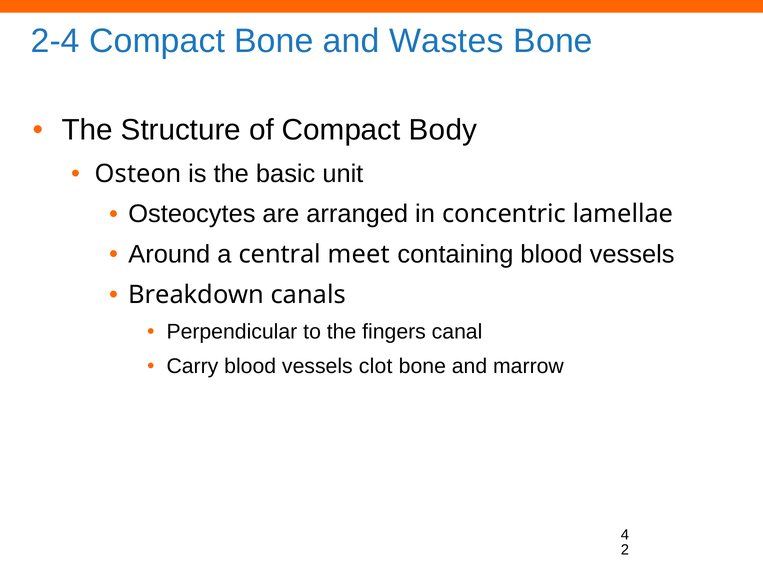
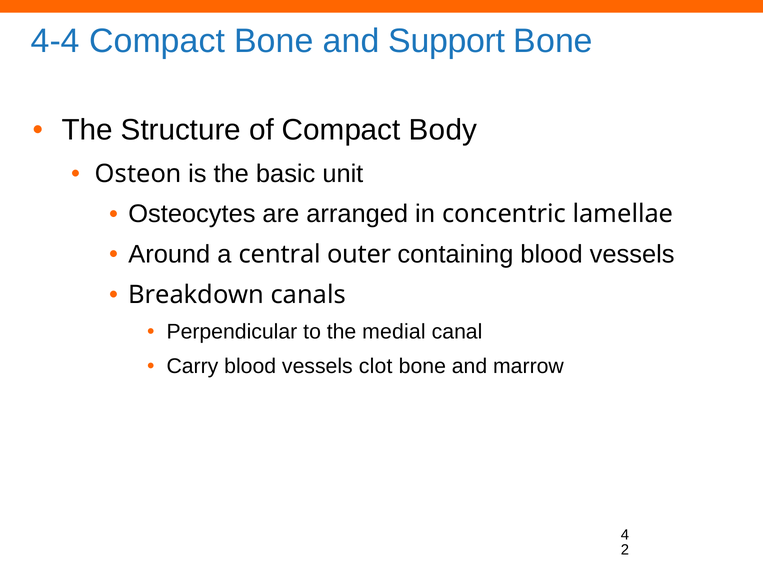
2-4: 2-4 -> 4-4
Wastes: Wastes -> Support
meet: meet -> outer
fingers: fingers -> medial
